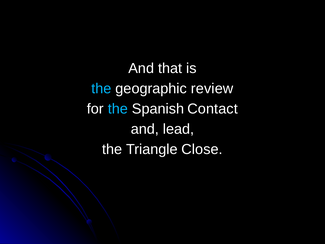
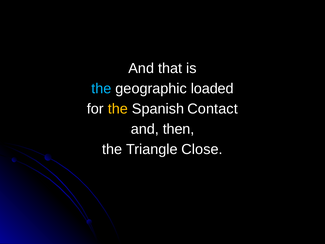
review: review -> loaded
the at (118, 109) colour: light blue -> yellow
lead: lead -> then
